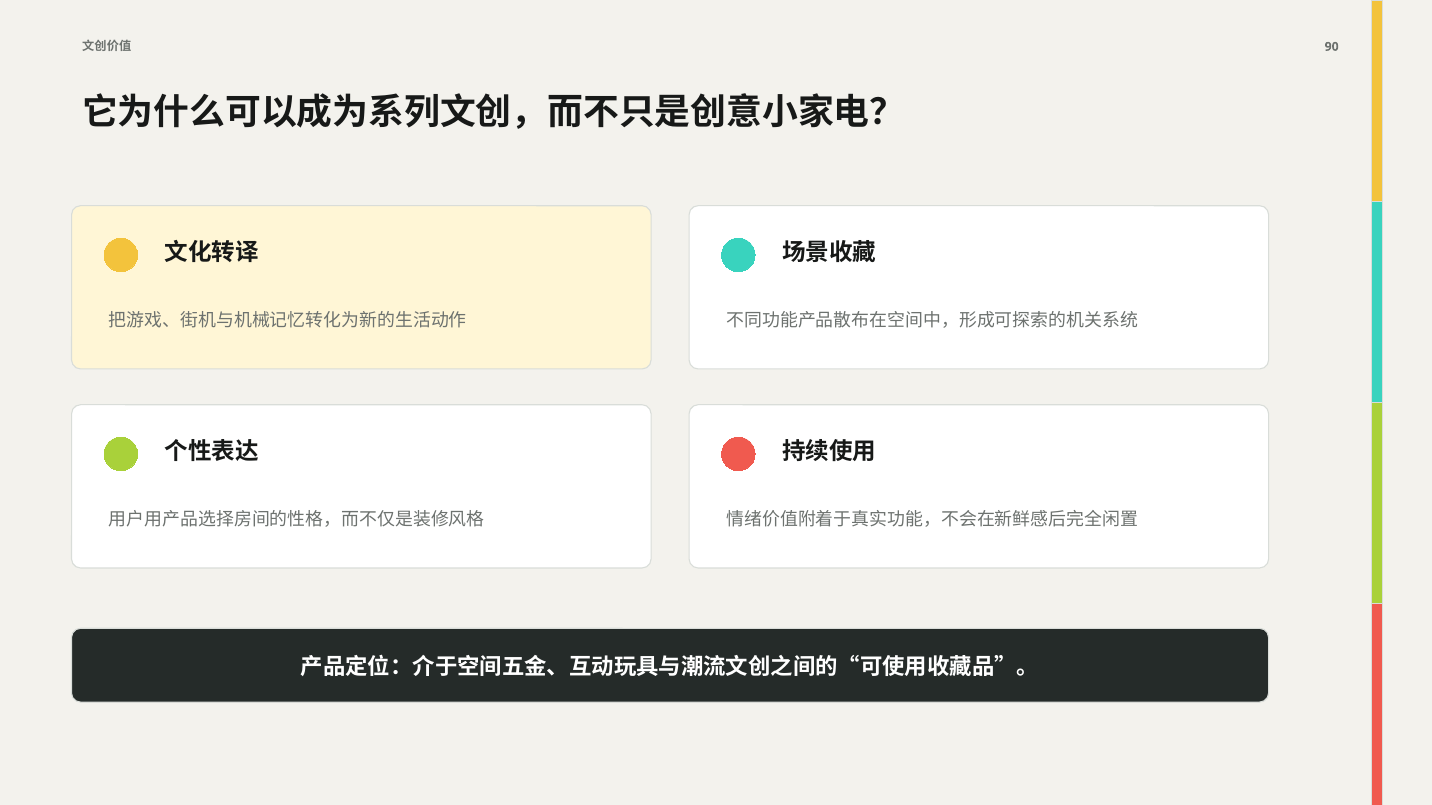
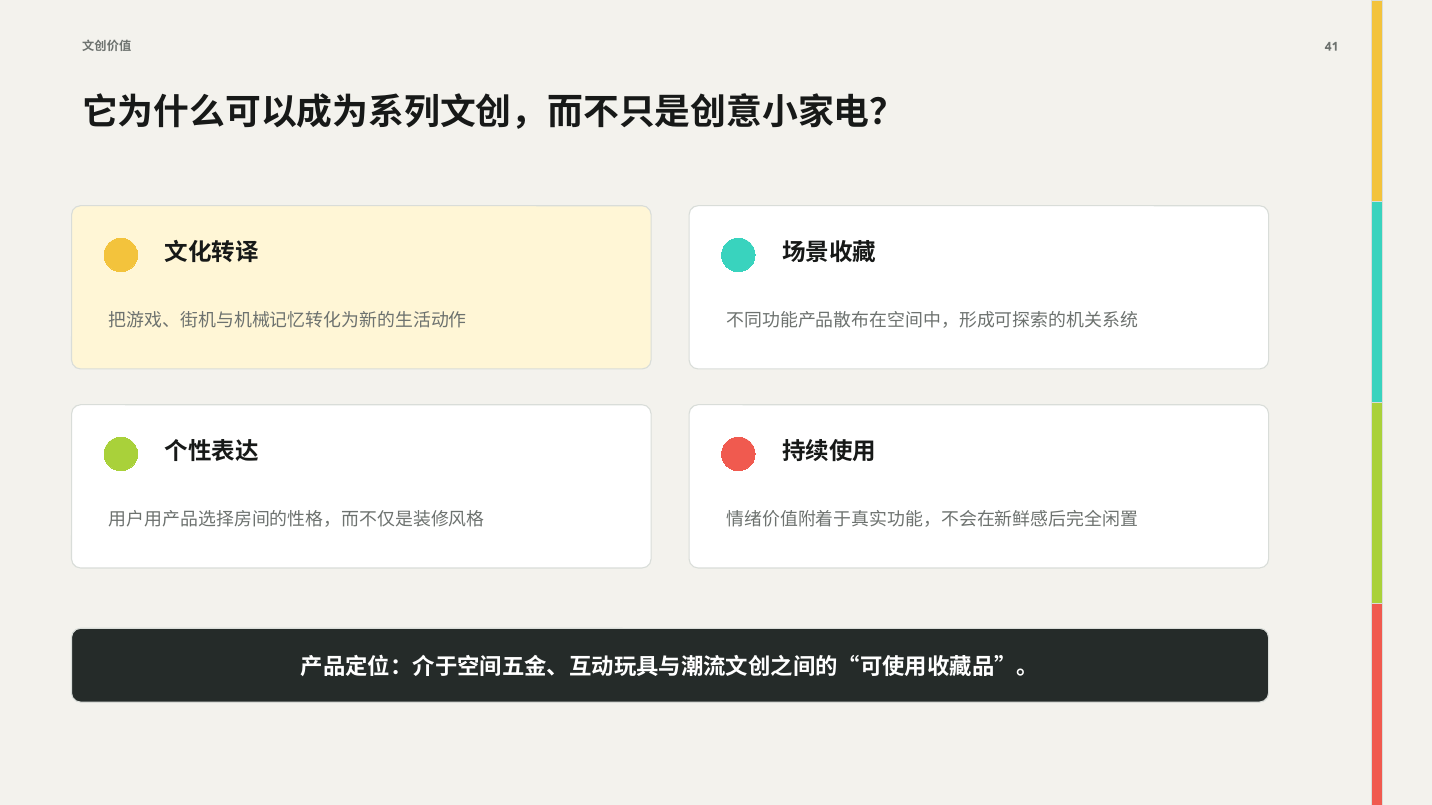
90: 90 -> 41
